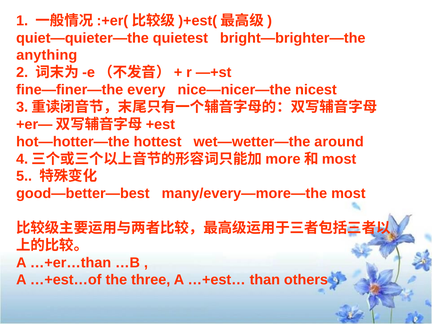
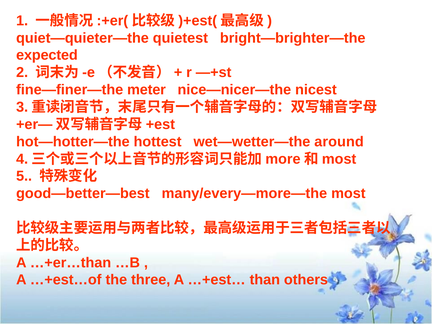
anything: anything -> expected
every: every -> meter
